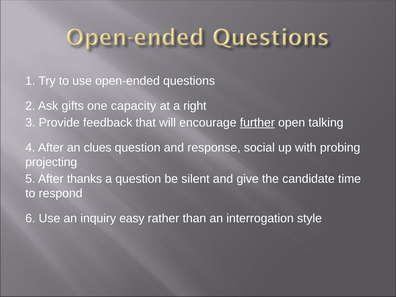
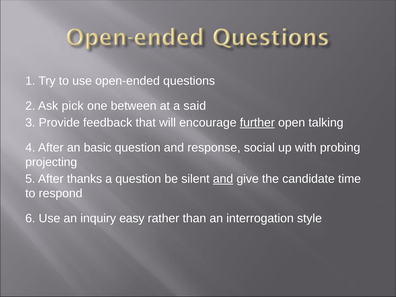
gifts: gifts -> pick
capacity: capacity -> between
right: right -> said
clues: clues -> basic
and at (223, 179) underline: none -> present
